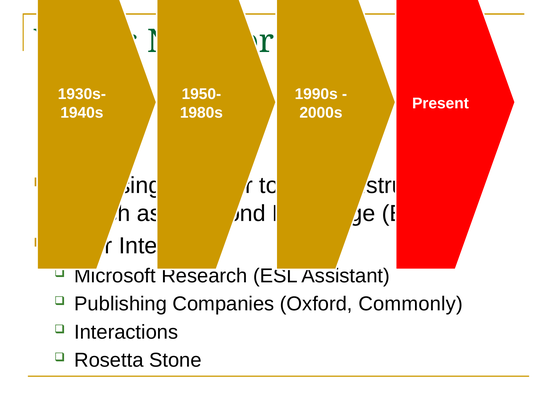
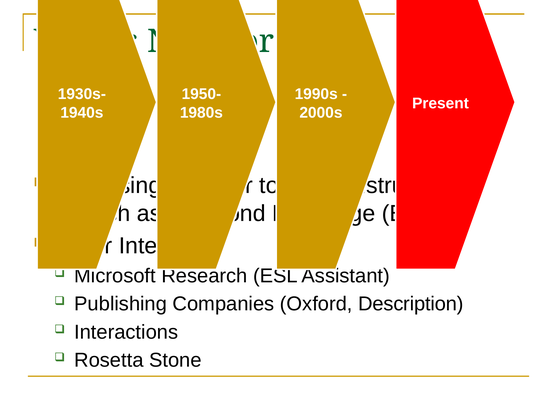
Commonly: Commonly -> Description
